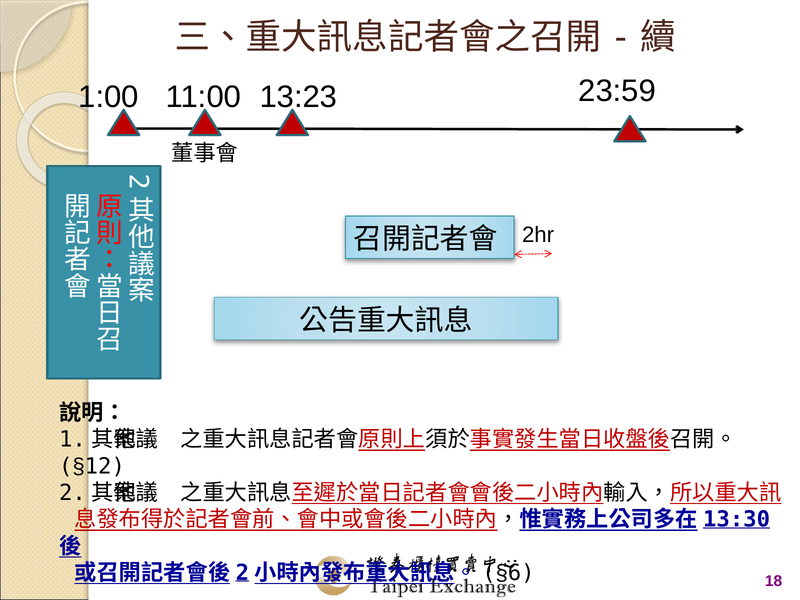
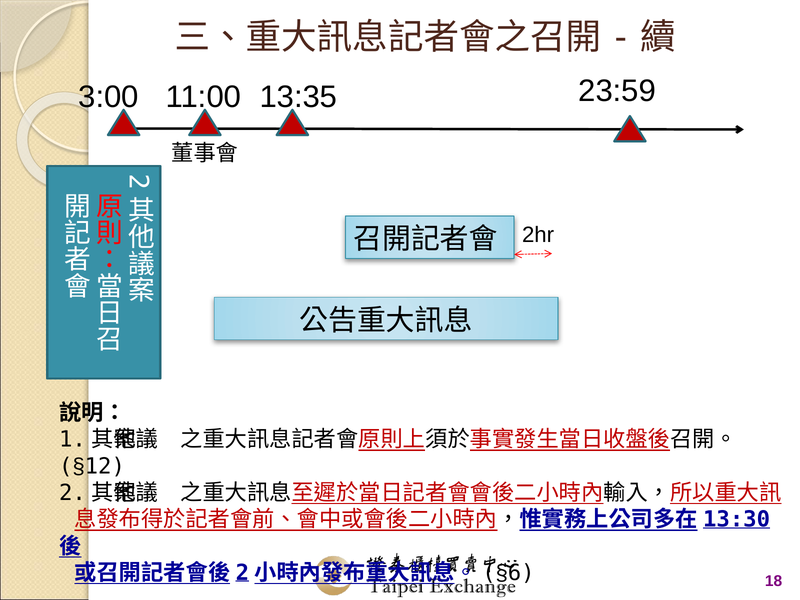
1:00: 1:00 -> 3:00
13:23: 13:23 -> 13:35
